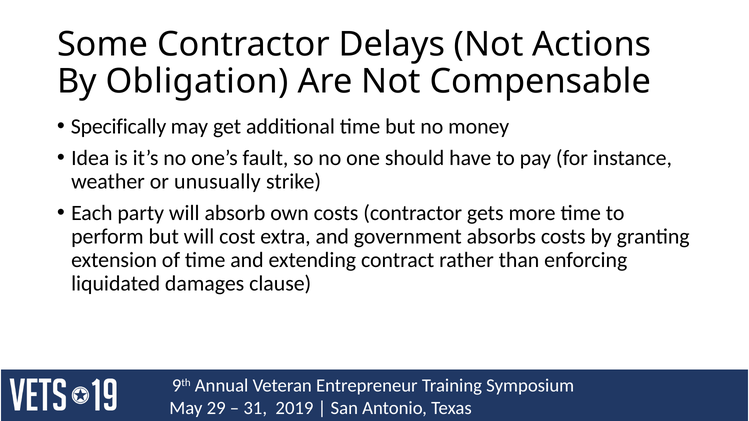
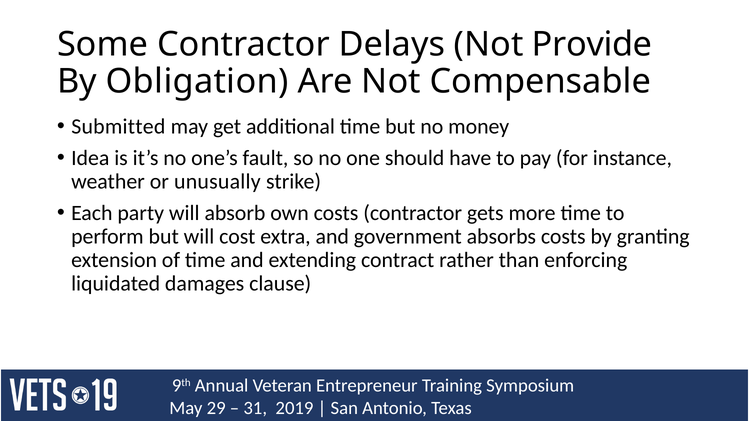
Actions: Actions -> Provide
Specifically: Specifically -> Submitted
